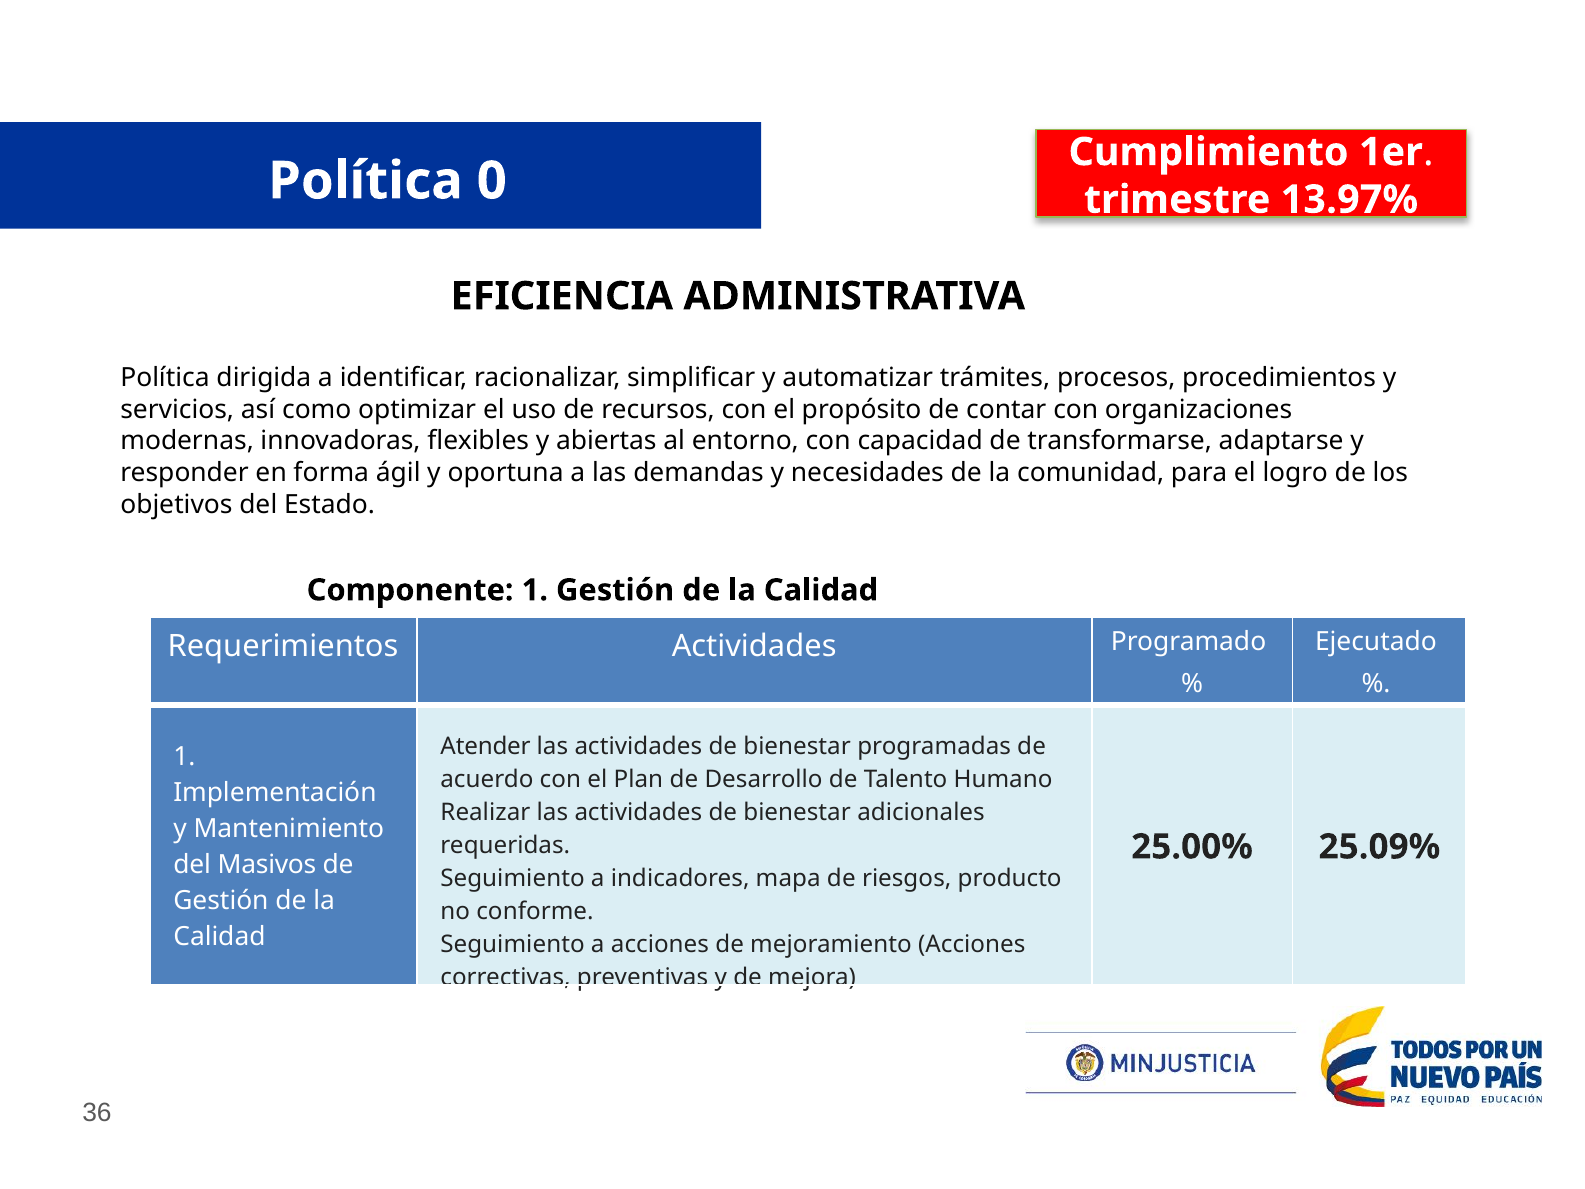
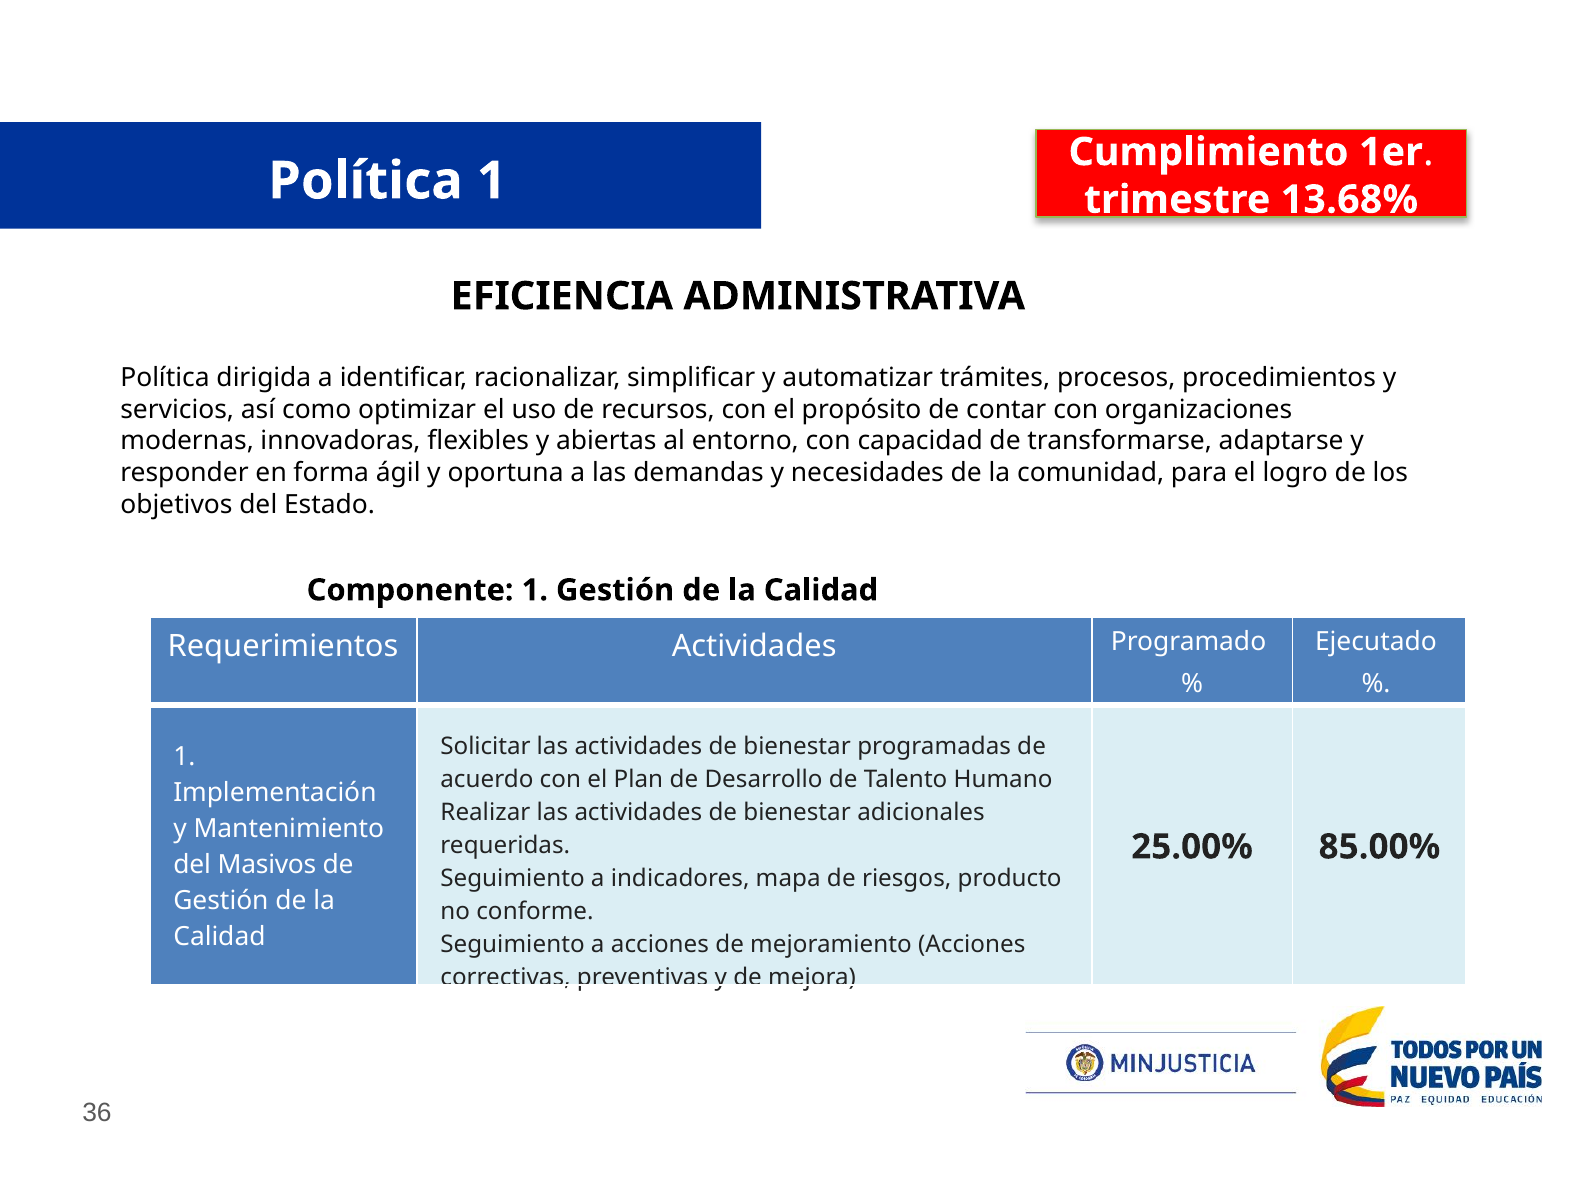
Política 0: 0 -> 1
13.97%: 13.97% -> 13.68%
Atender: Atender -> Solicitar
25.09%: 25.09% -> 85.00%
